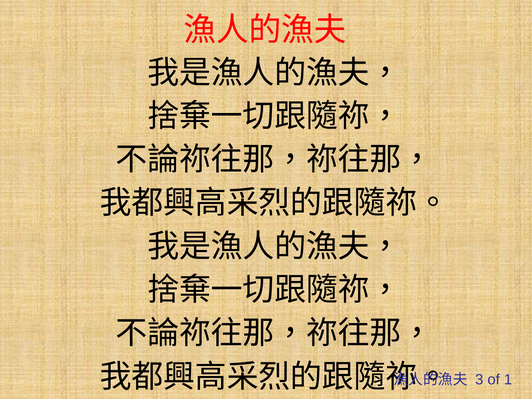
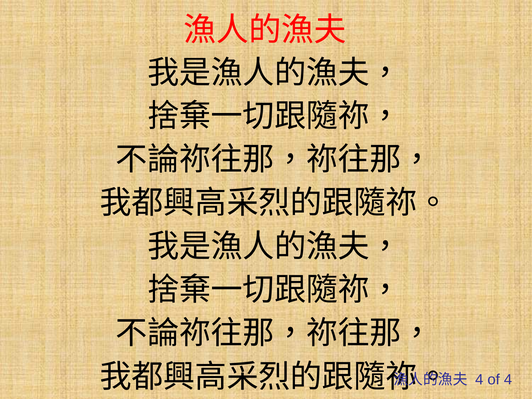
3 at (479, 380): 3 -> 4
of 1: 1 -> 4
